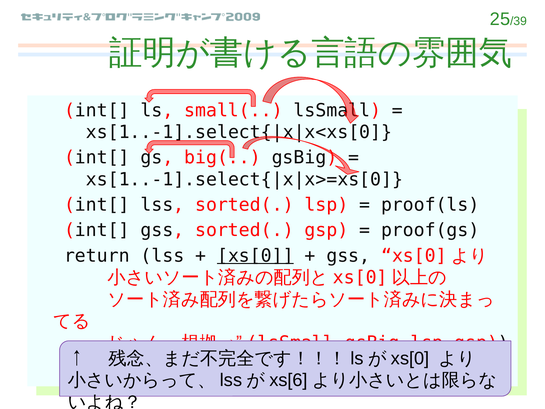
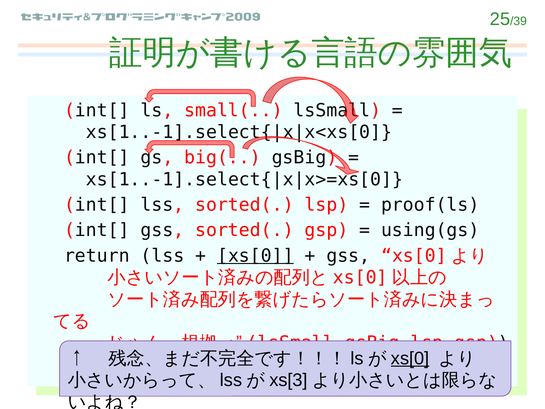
proof(gs: proof(gs -> using(gs
xs[0 at (410, 358) underline: none -> present
xs[6: xs[6 -> xs[3
